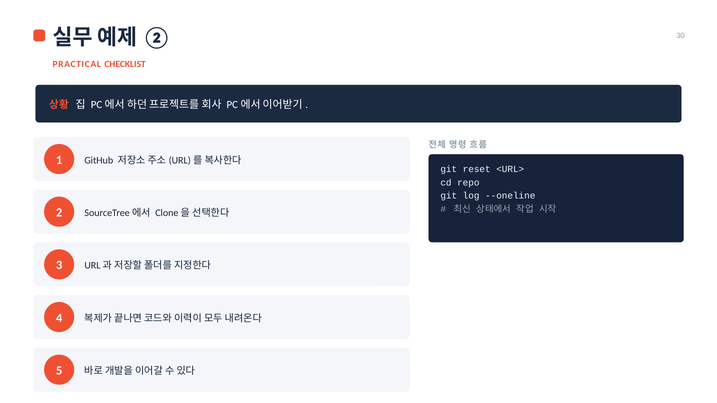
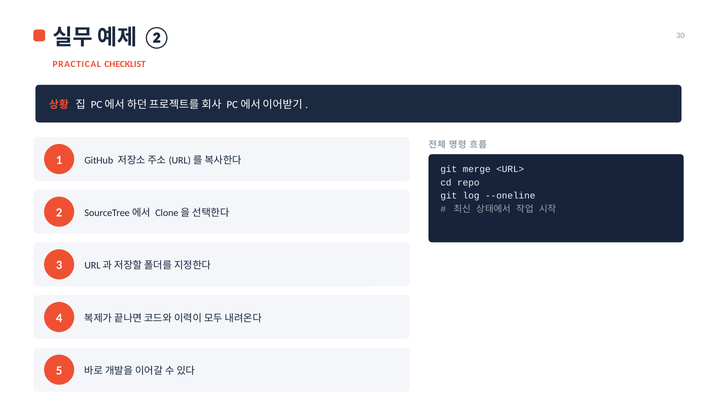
reset: reset -> merge
